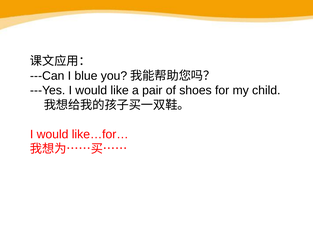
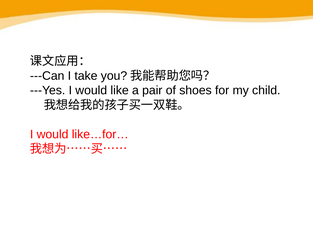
blue: blue -> take
